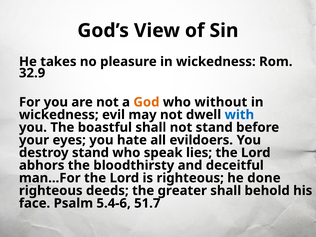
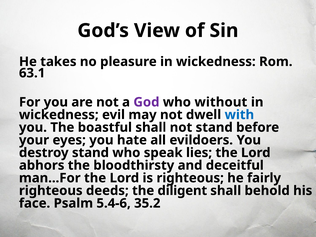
32.9: 32.9 -> 63.1
God colour: orange -> purple
done: done -> fairly
greater: greater -> diligent
51.7: 51.7 -> 35.2
